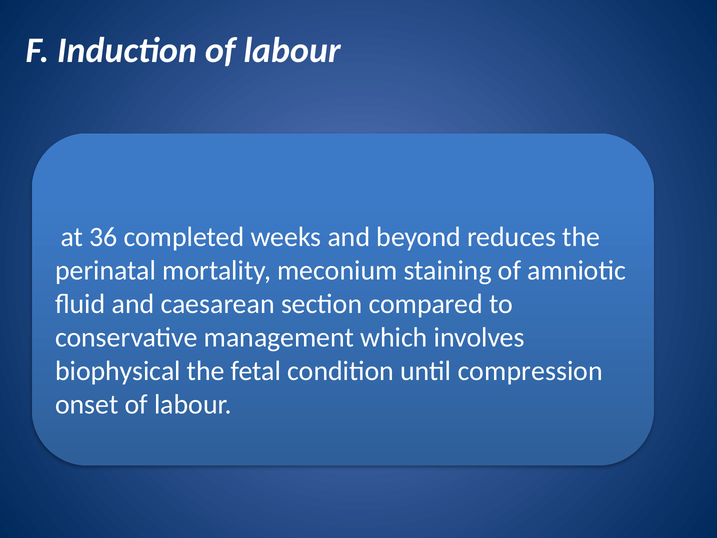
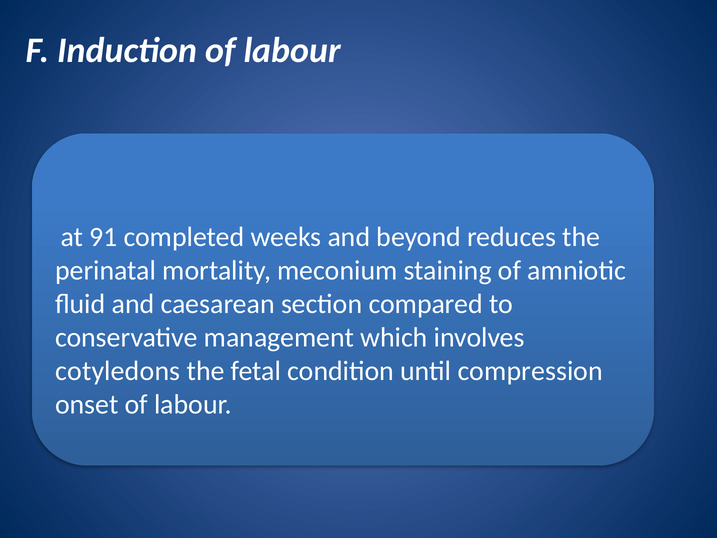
36: 36 -> 91
biophysical: biophysical -> cotyledons
